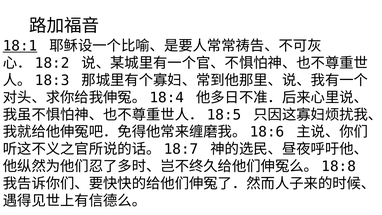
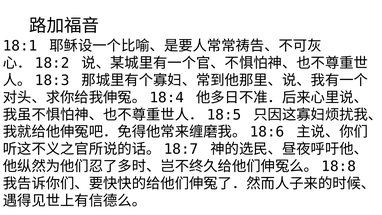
18:1 underline: present -> none
